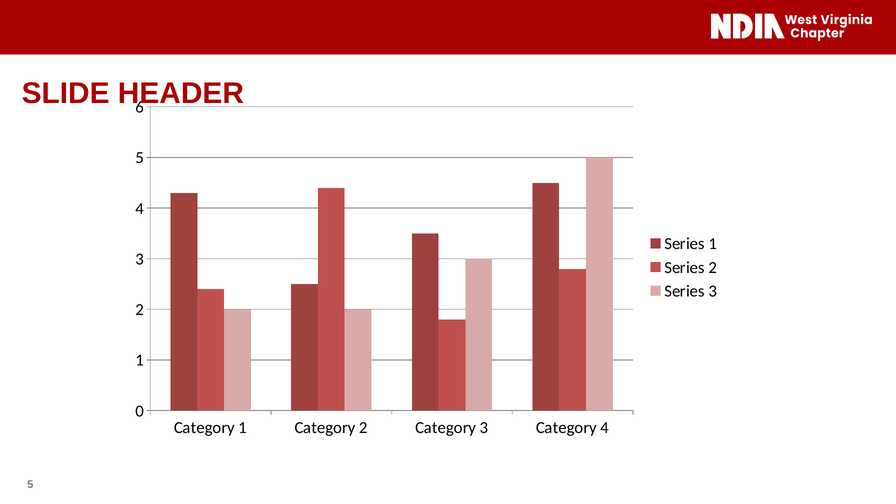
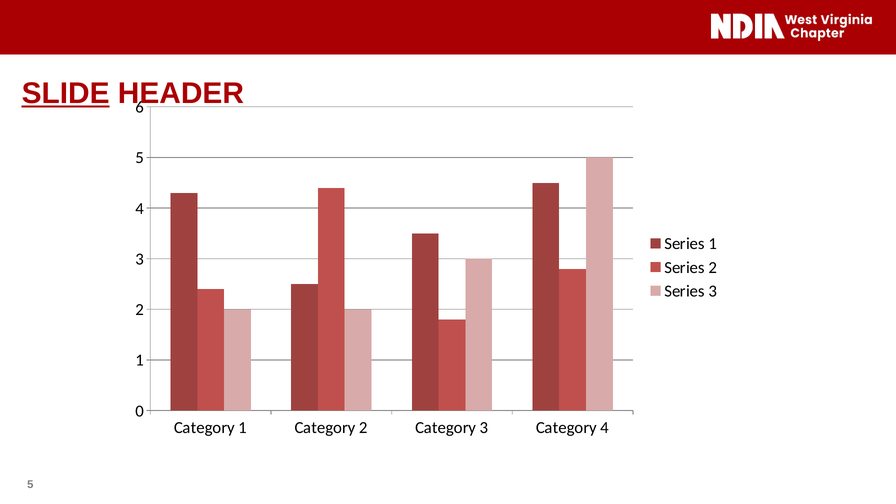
SLIDE underline: none -> present
